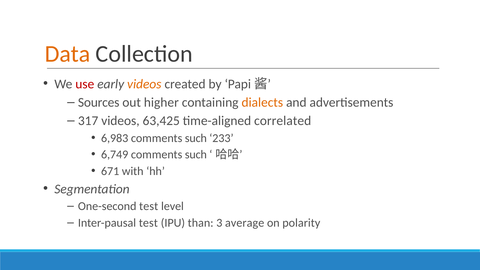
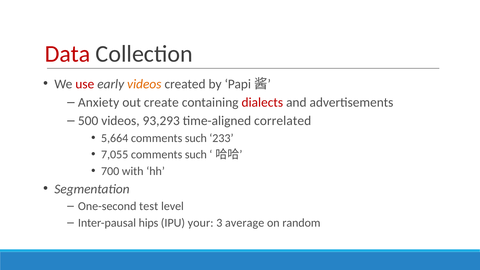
Data colour: orange -> red
Sources: Sources -> Anxiety
higher: higher -> create
dialects colour: orange -> red
317: 317 -> 500
63,425: 63,425 -> 93,293
6,983: 6,983 -> 5,664
6,749: 6,749 -> 7,055
671: 671 -> 700
Inter-pausal test: test -> hips
than: than -> your
polarity: polarity -> random
